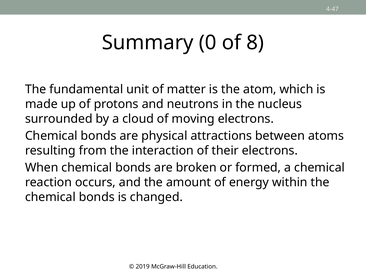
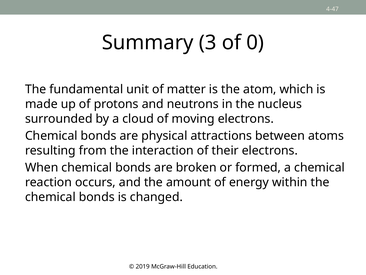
0: 0 -> 3
8: 8 -> 0
